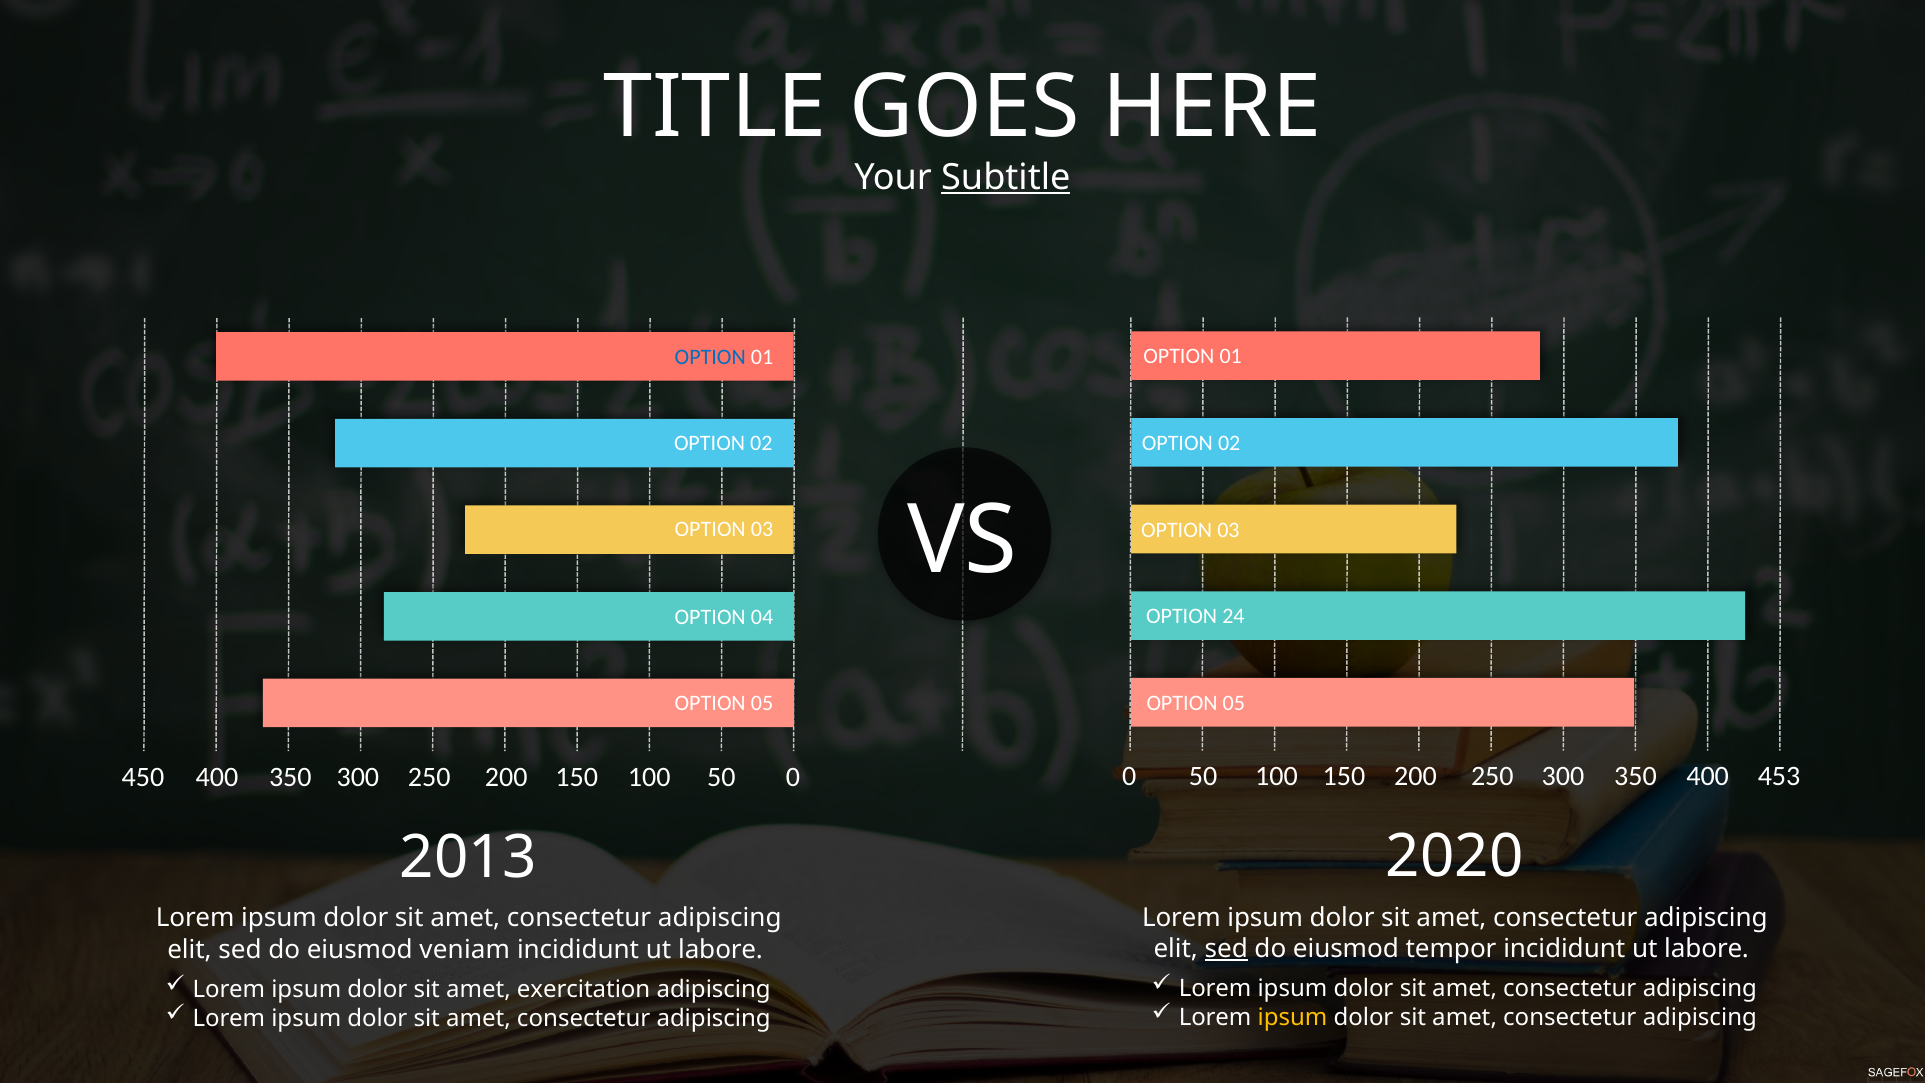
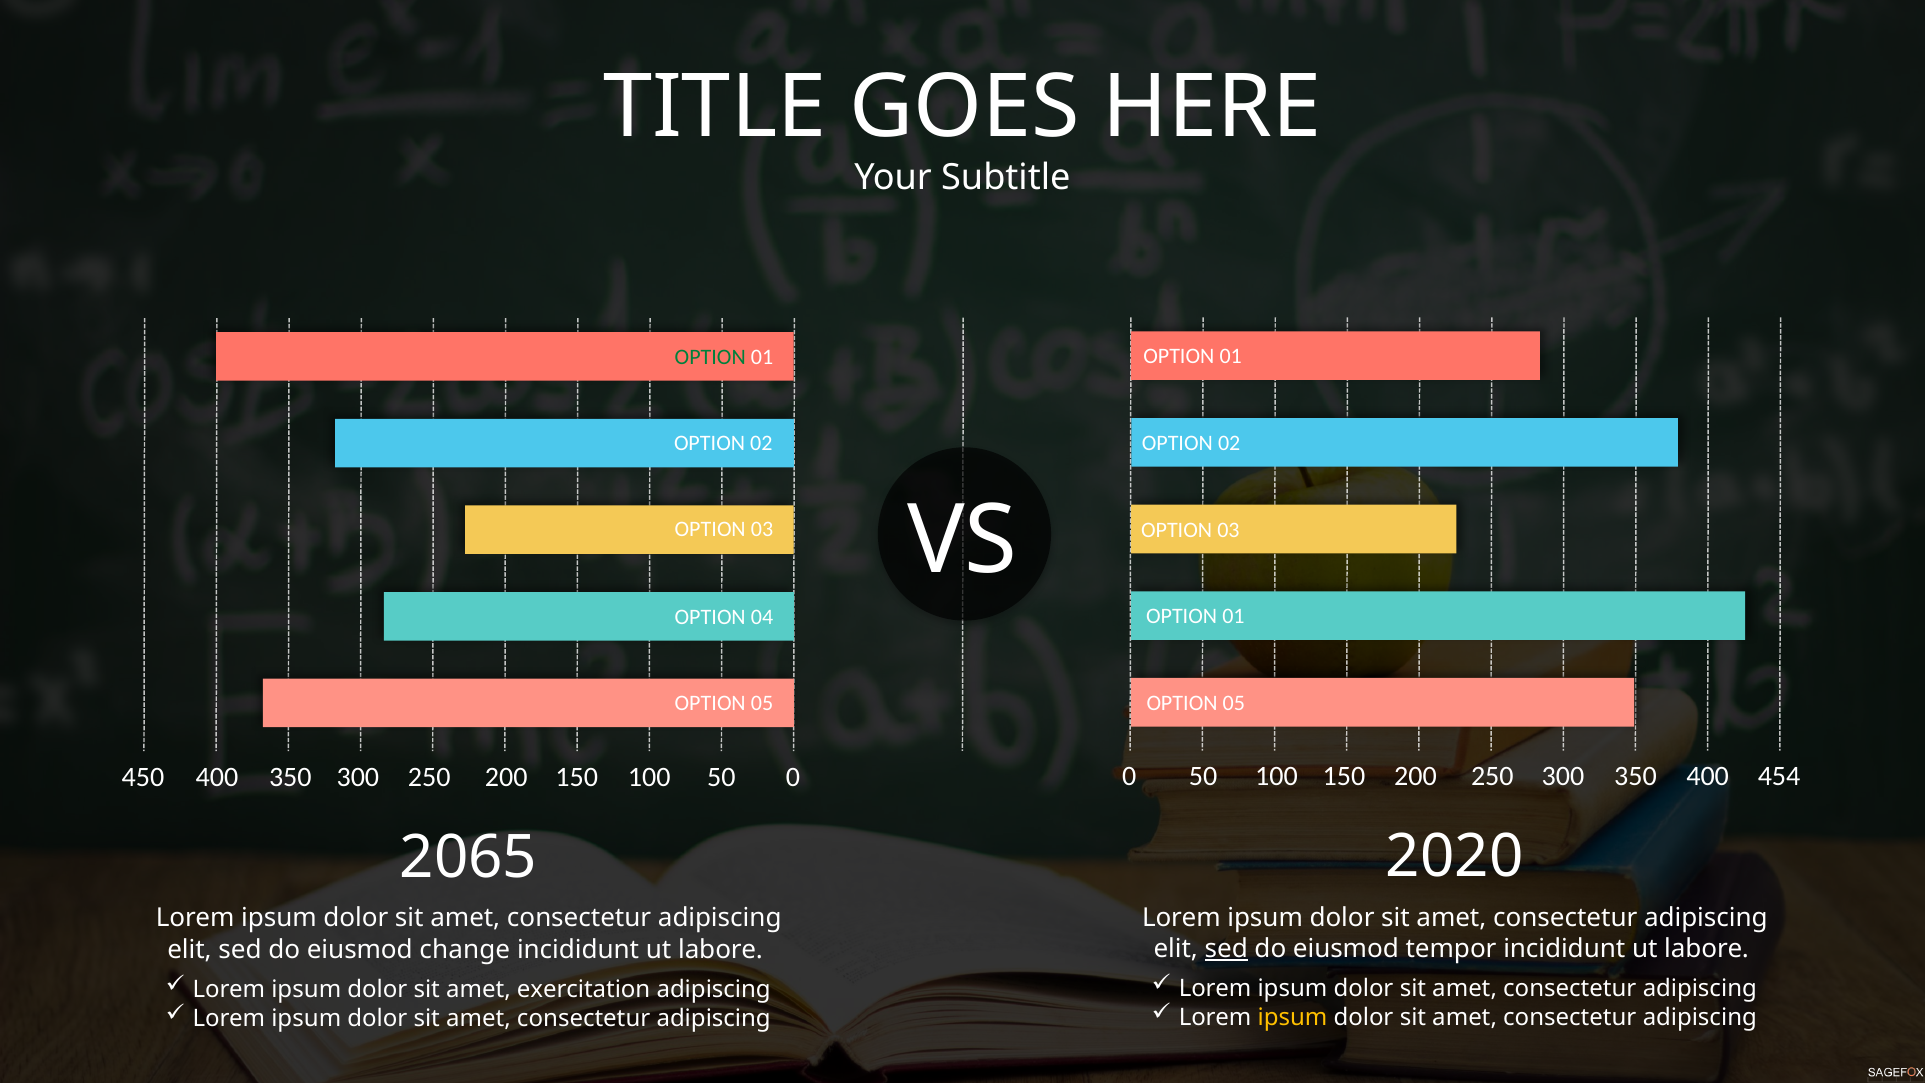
Subtitle underline: present -> none
OPTION at (710, 357) colour: blue -> green
24 at (1234, 616): 24 -> 01
453: 453 -> 454
2013: 2013 -> 2065
veniam: veniam -> change
